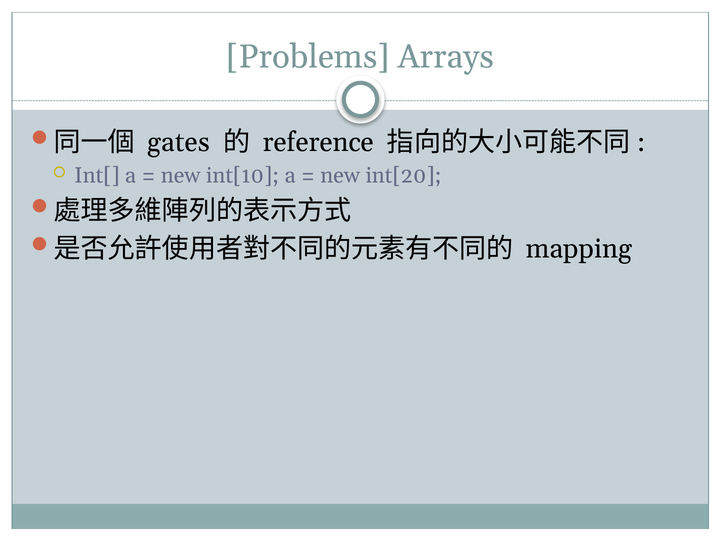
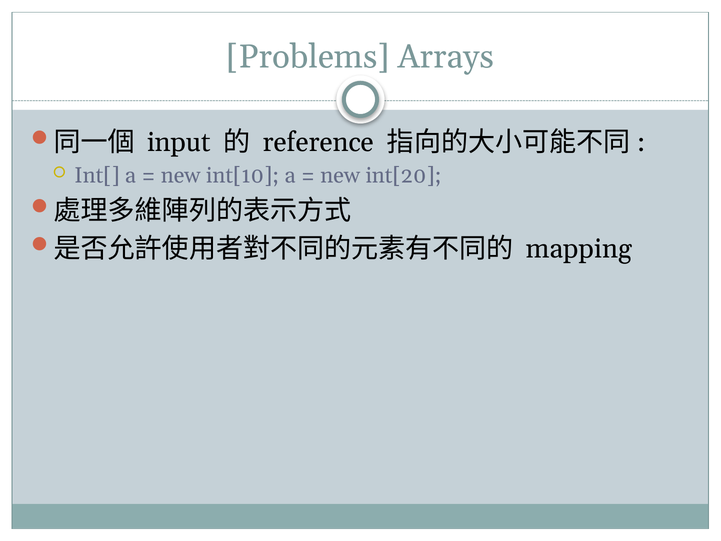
gates: gates -> input
